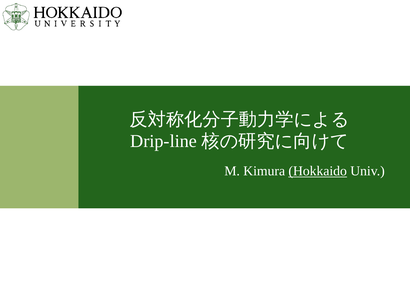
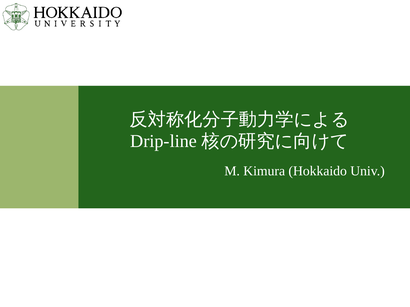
Hokkaido underline: present -> none
